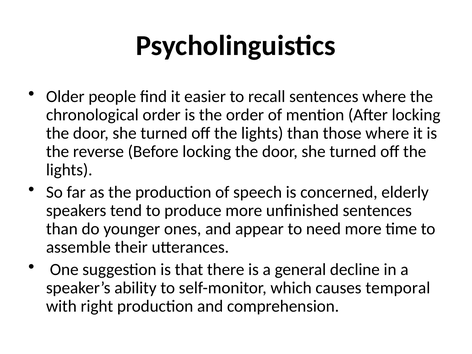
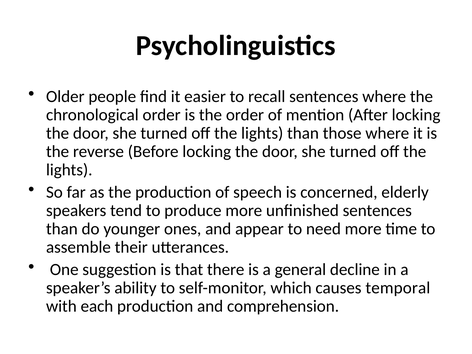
right: right -> each
